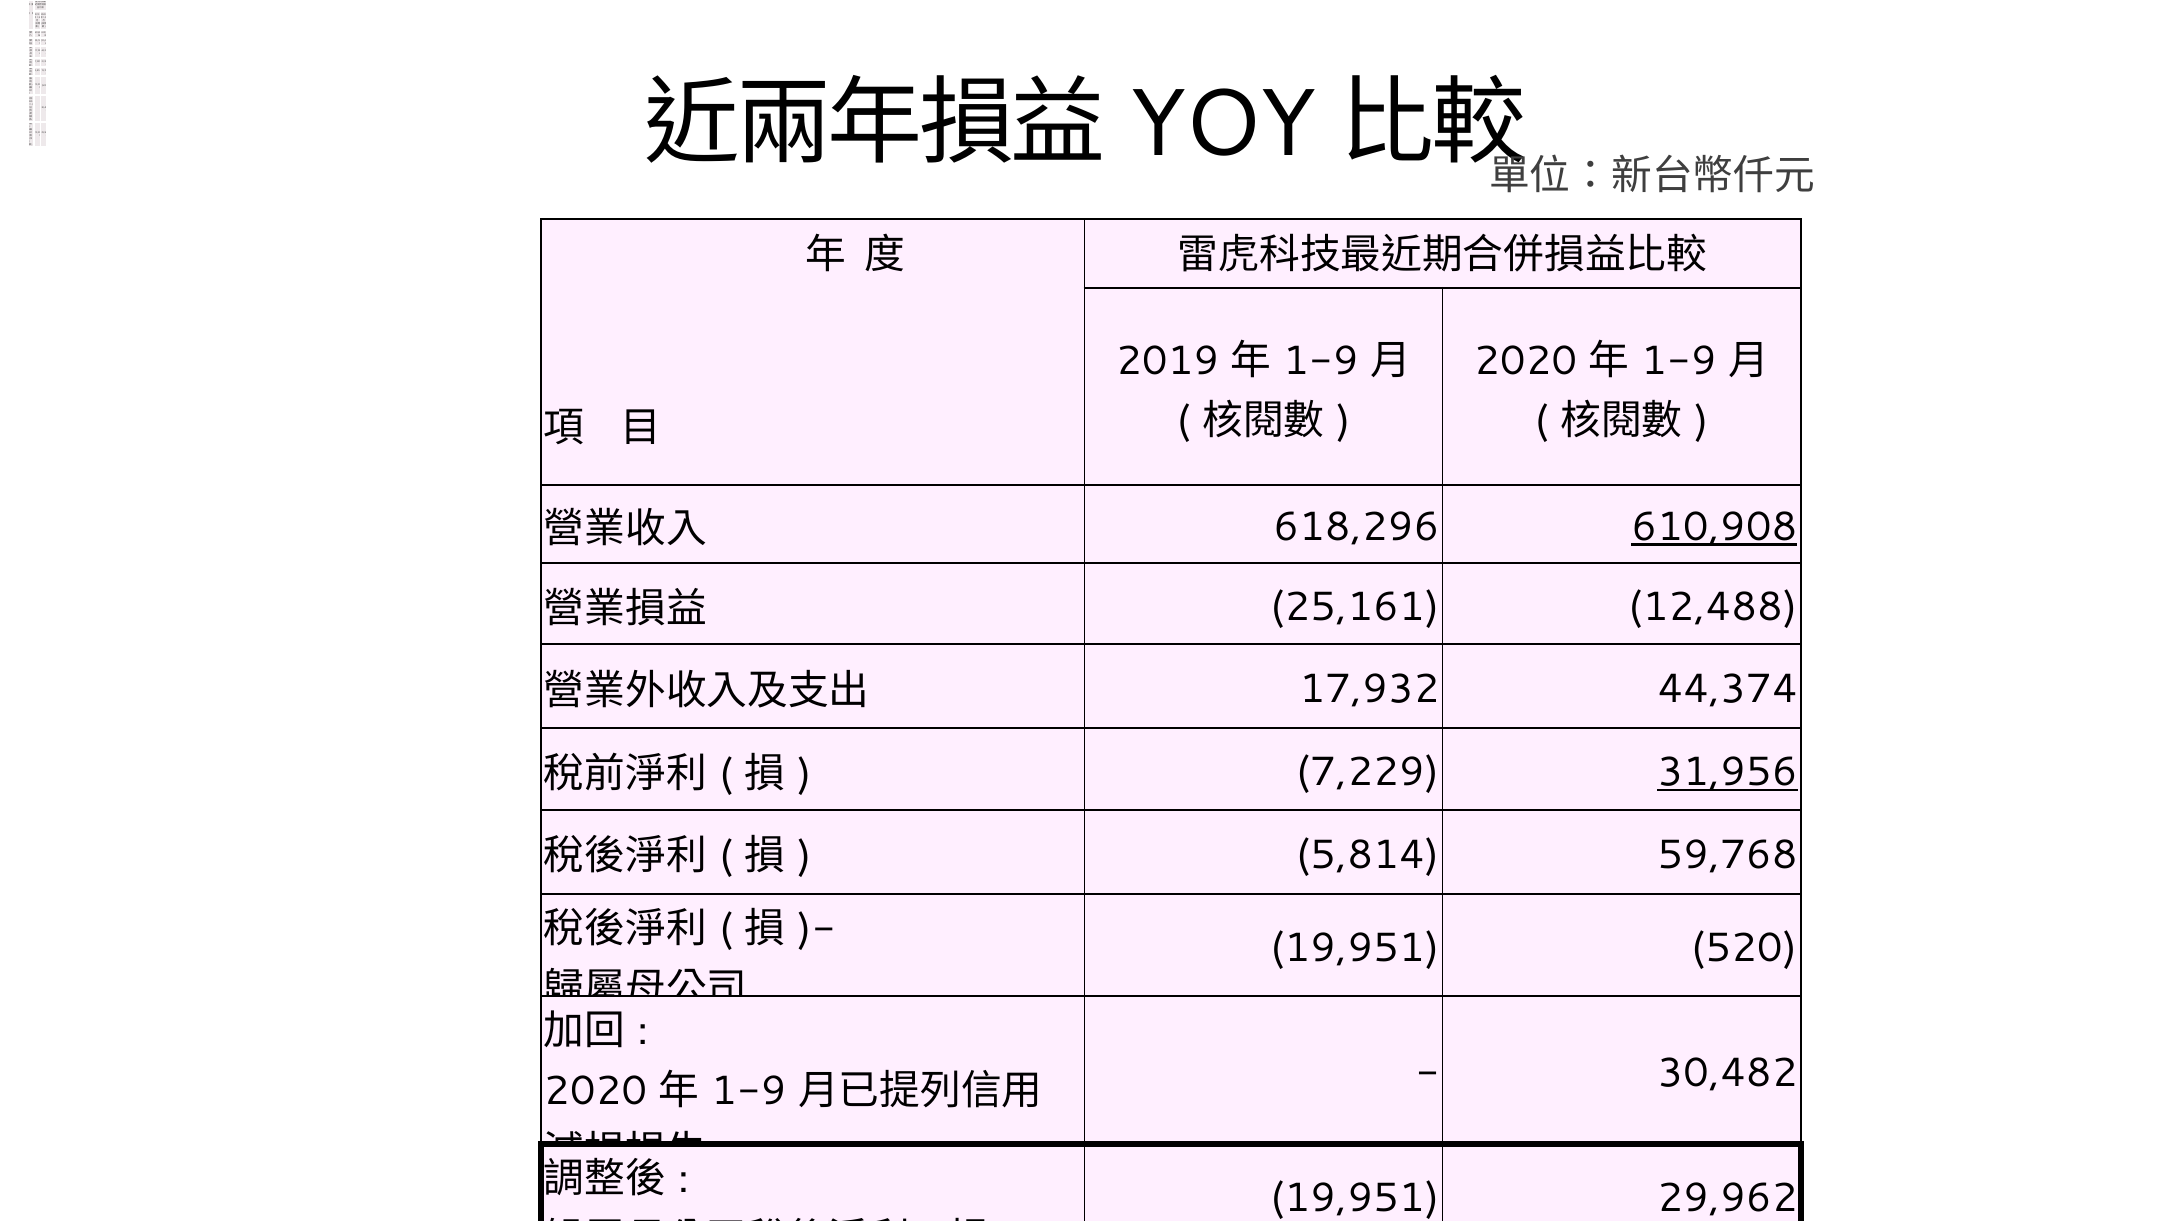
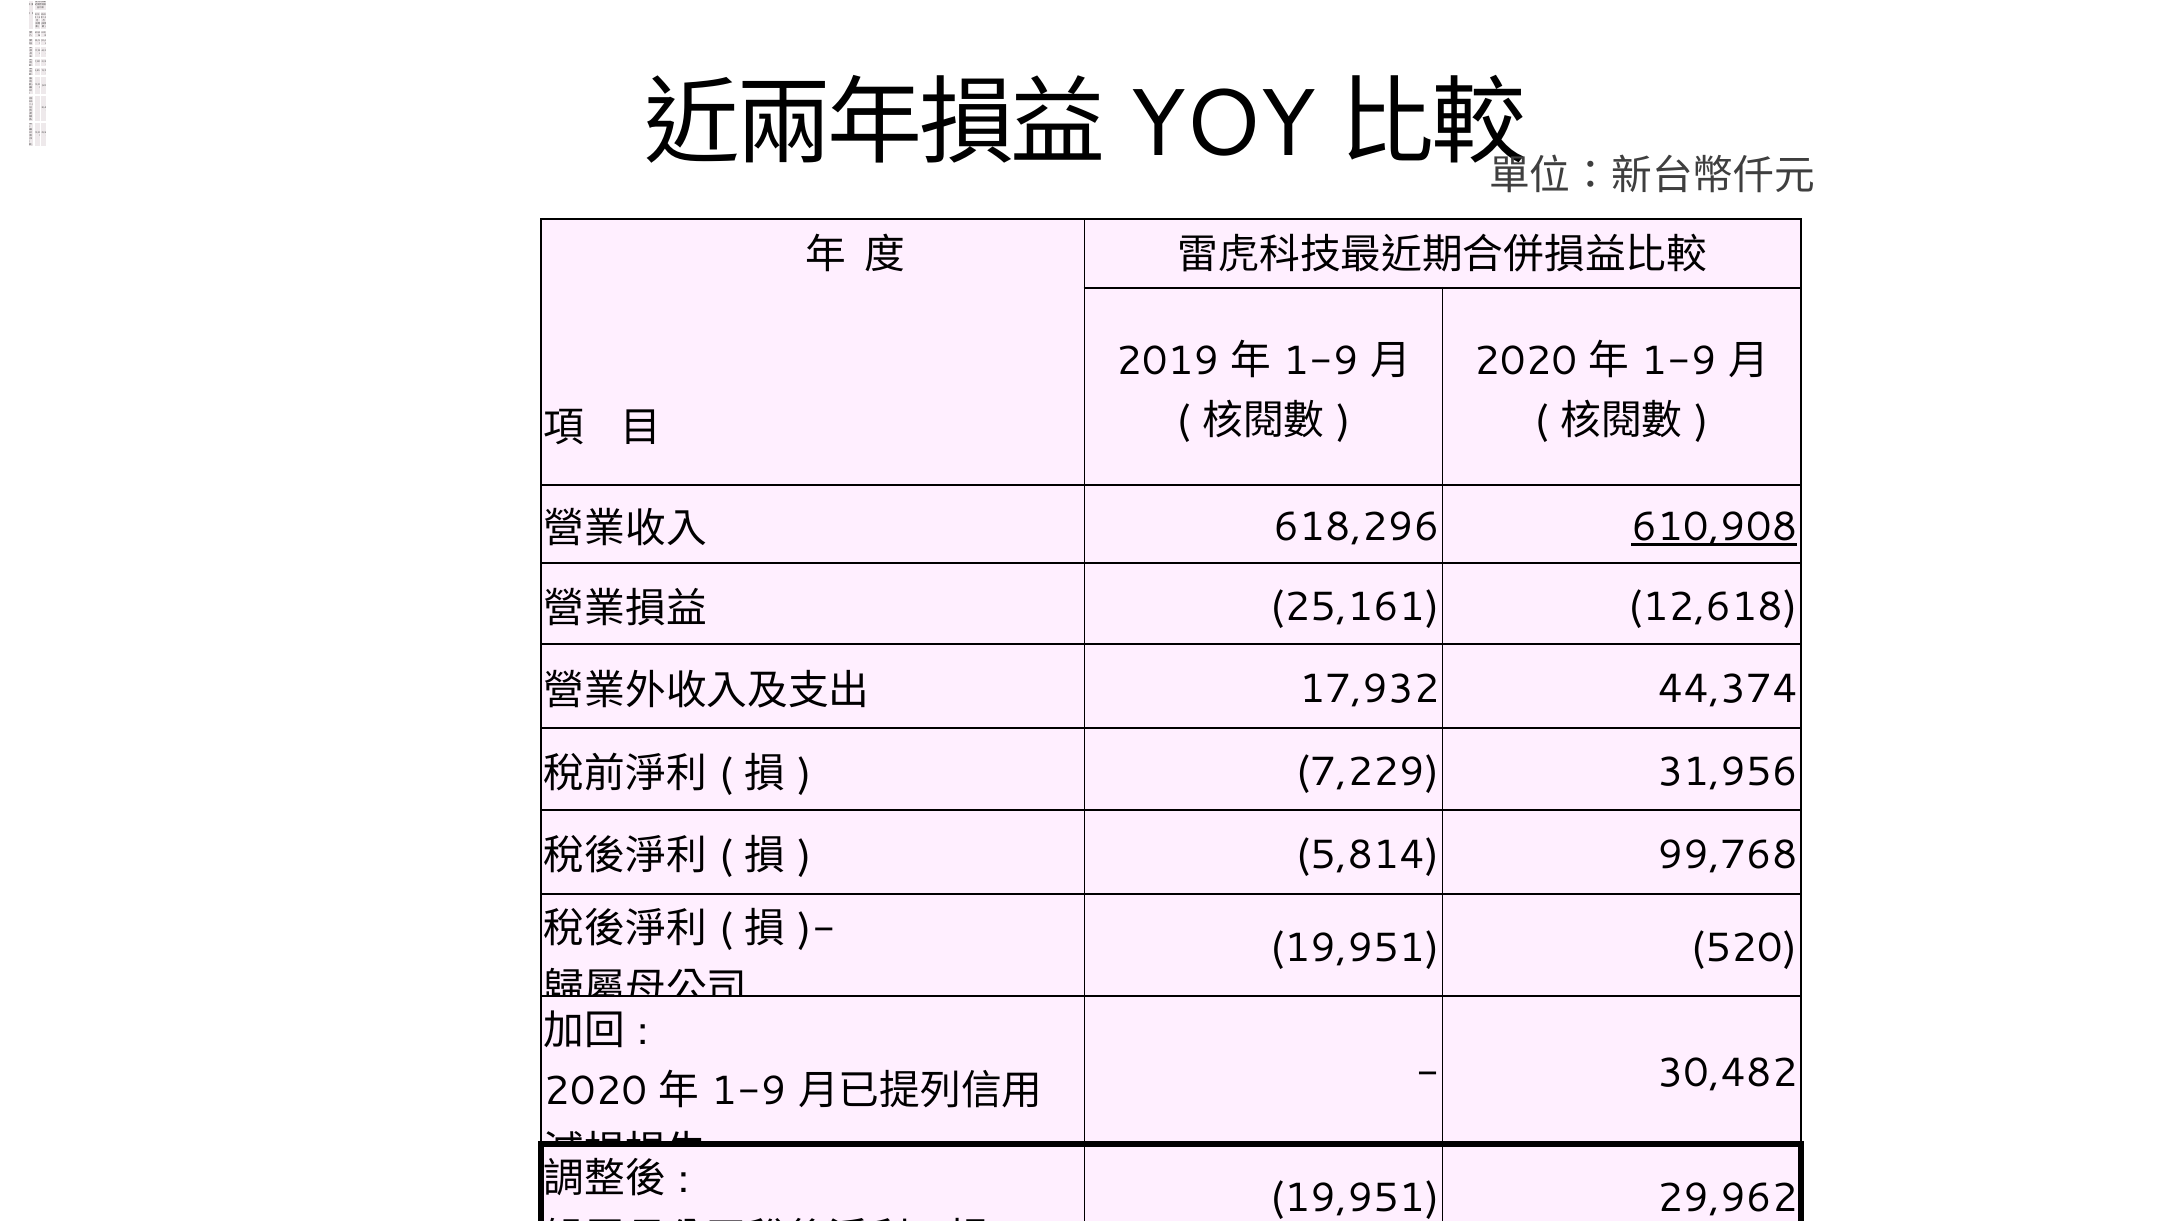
12,488: 12,488 -> 12,618
31,956 at (1727, 772) underline: present -> none
59,768: 59,768 -> 99,768
